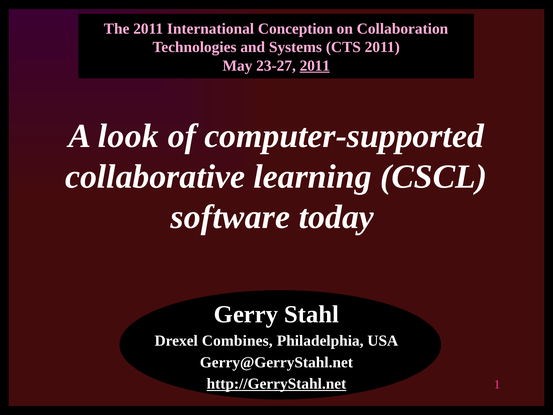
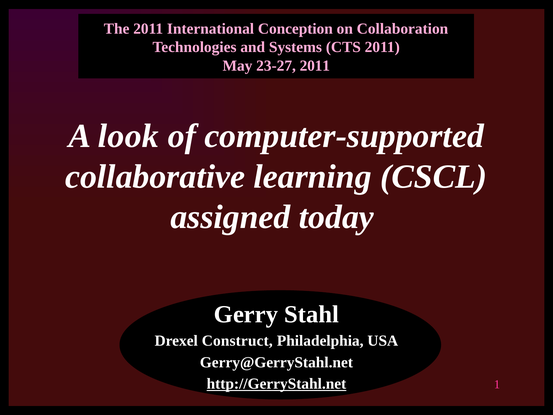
2011 at (315, 66) underline: present -> none
software: software -> assigned
Combines: Combines -> Construct
